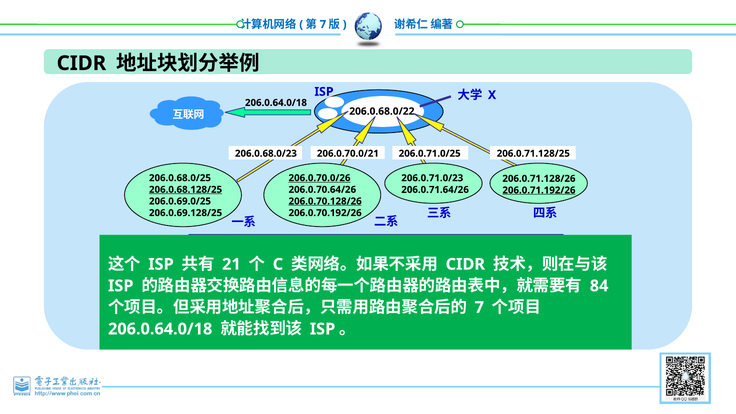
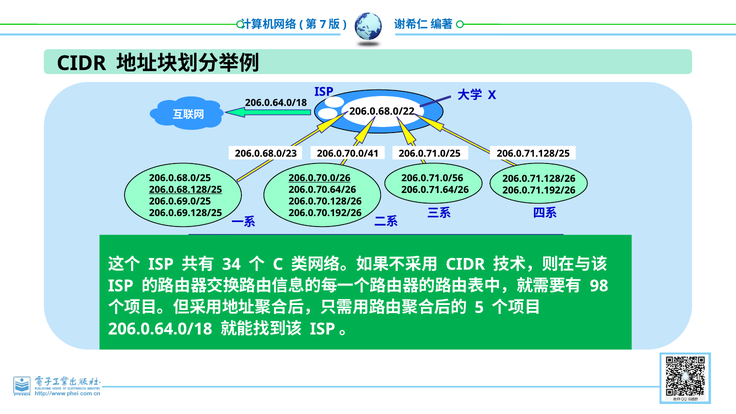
206.0.70.0/21: 206.0.70.0/21 -> 206.0.70.0/41
206.0.71.0/23: 206.0.71.0/23 -> 206.0.71.0/56
206.0.71.192/26 underline: present -> none
206.0.70.128/26 underline: present -> none
21: 21 -> 34
84: 84 -> 98
7 at (479, 307): 7 -> 5
